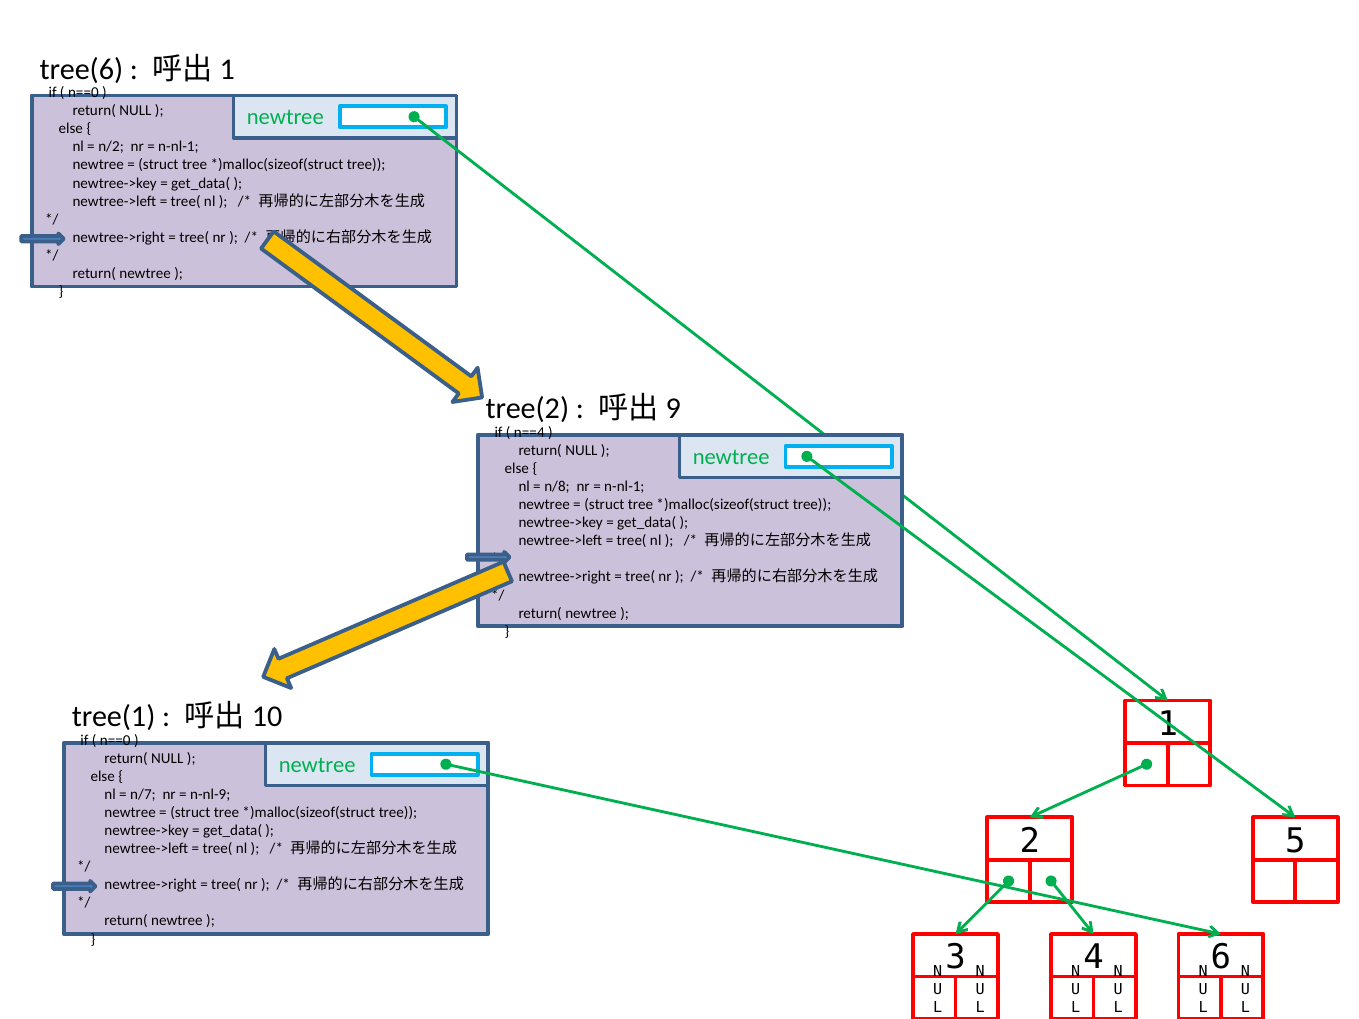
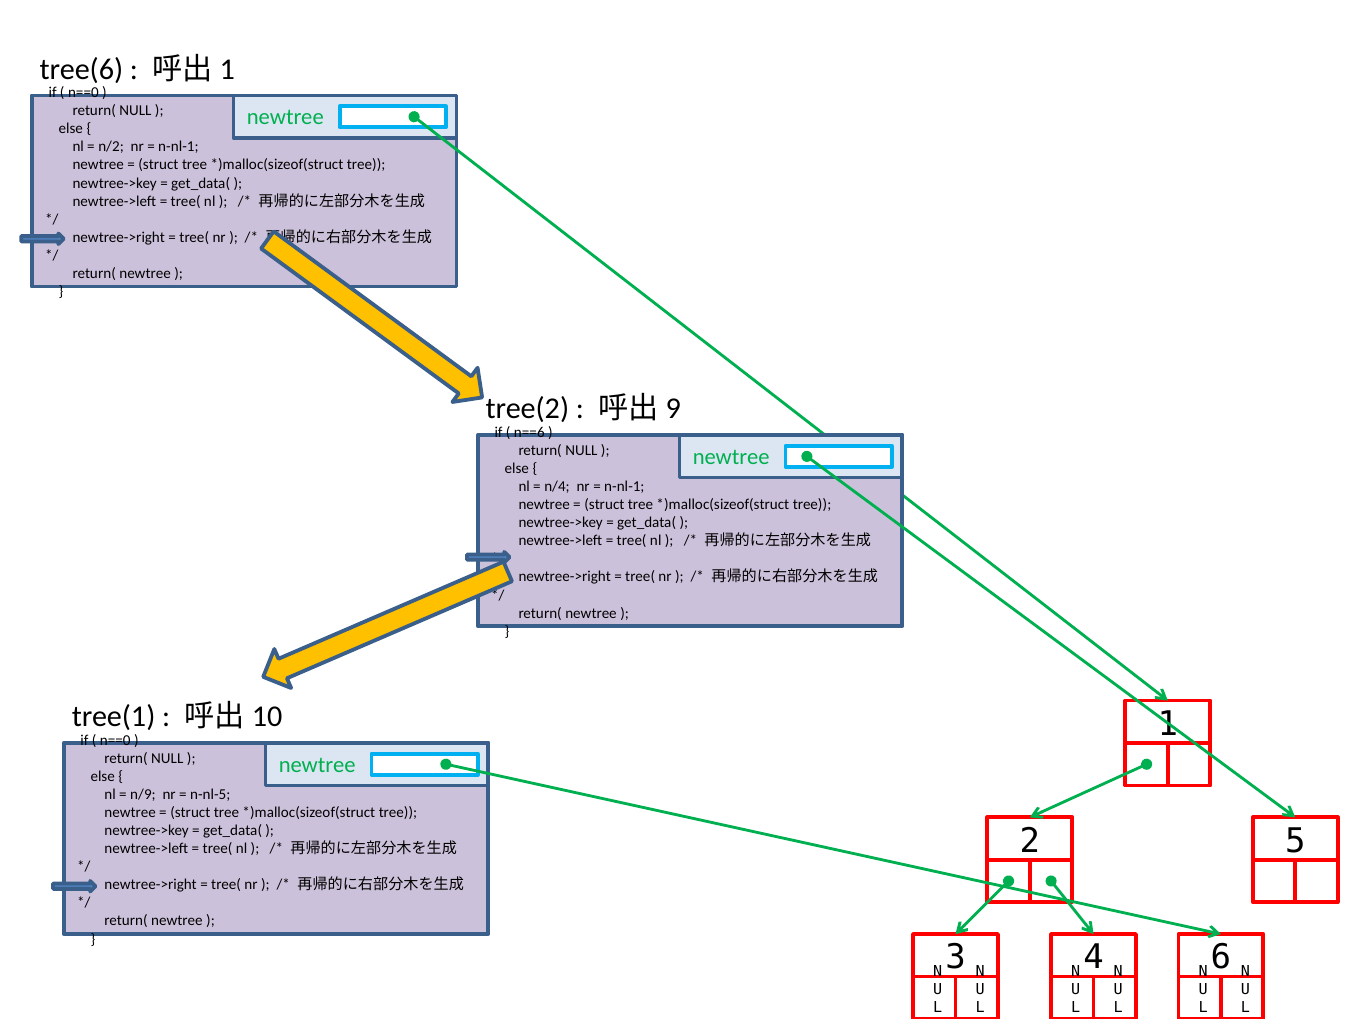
n==4: n==4 -> n==6
n/8: n/8 -> n/4
n/7: n/7 -> n/9
n-nl-9: n-nl-9 -> n-nl-5
